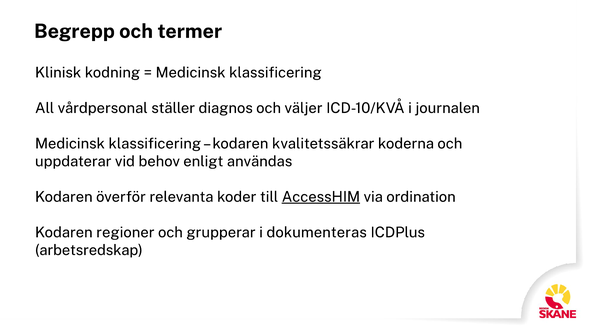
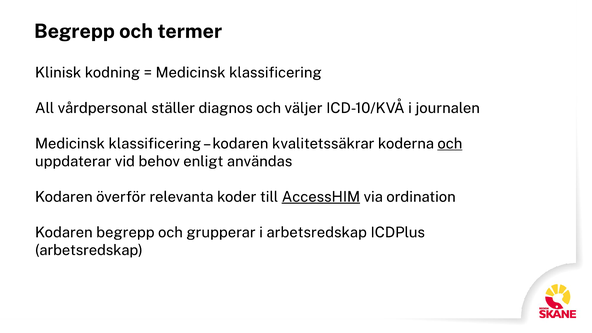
och at (450, 144) underline: none -> present
Kodaren regioner: regioner -> begrepp
i dokumenteras: dokumenteras -> arbetsredskap
